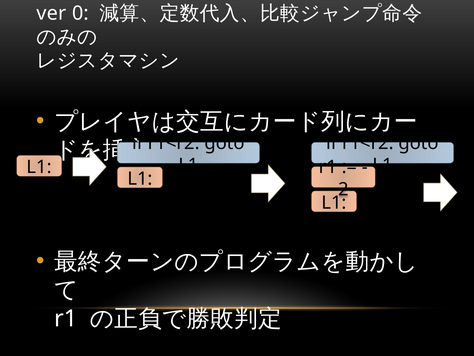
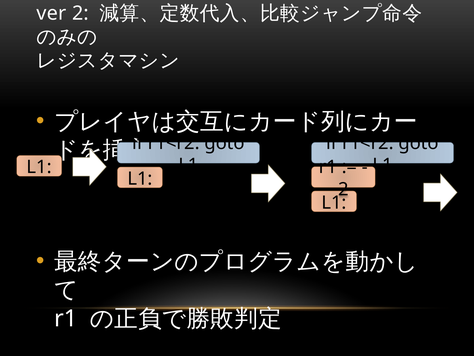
ver 0: 0 -> 2
